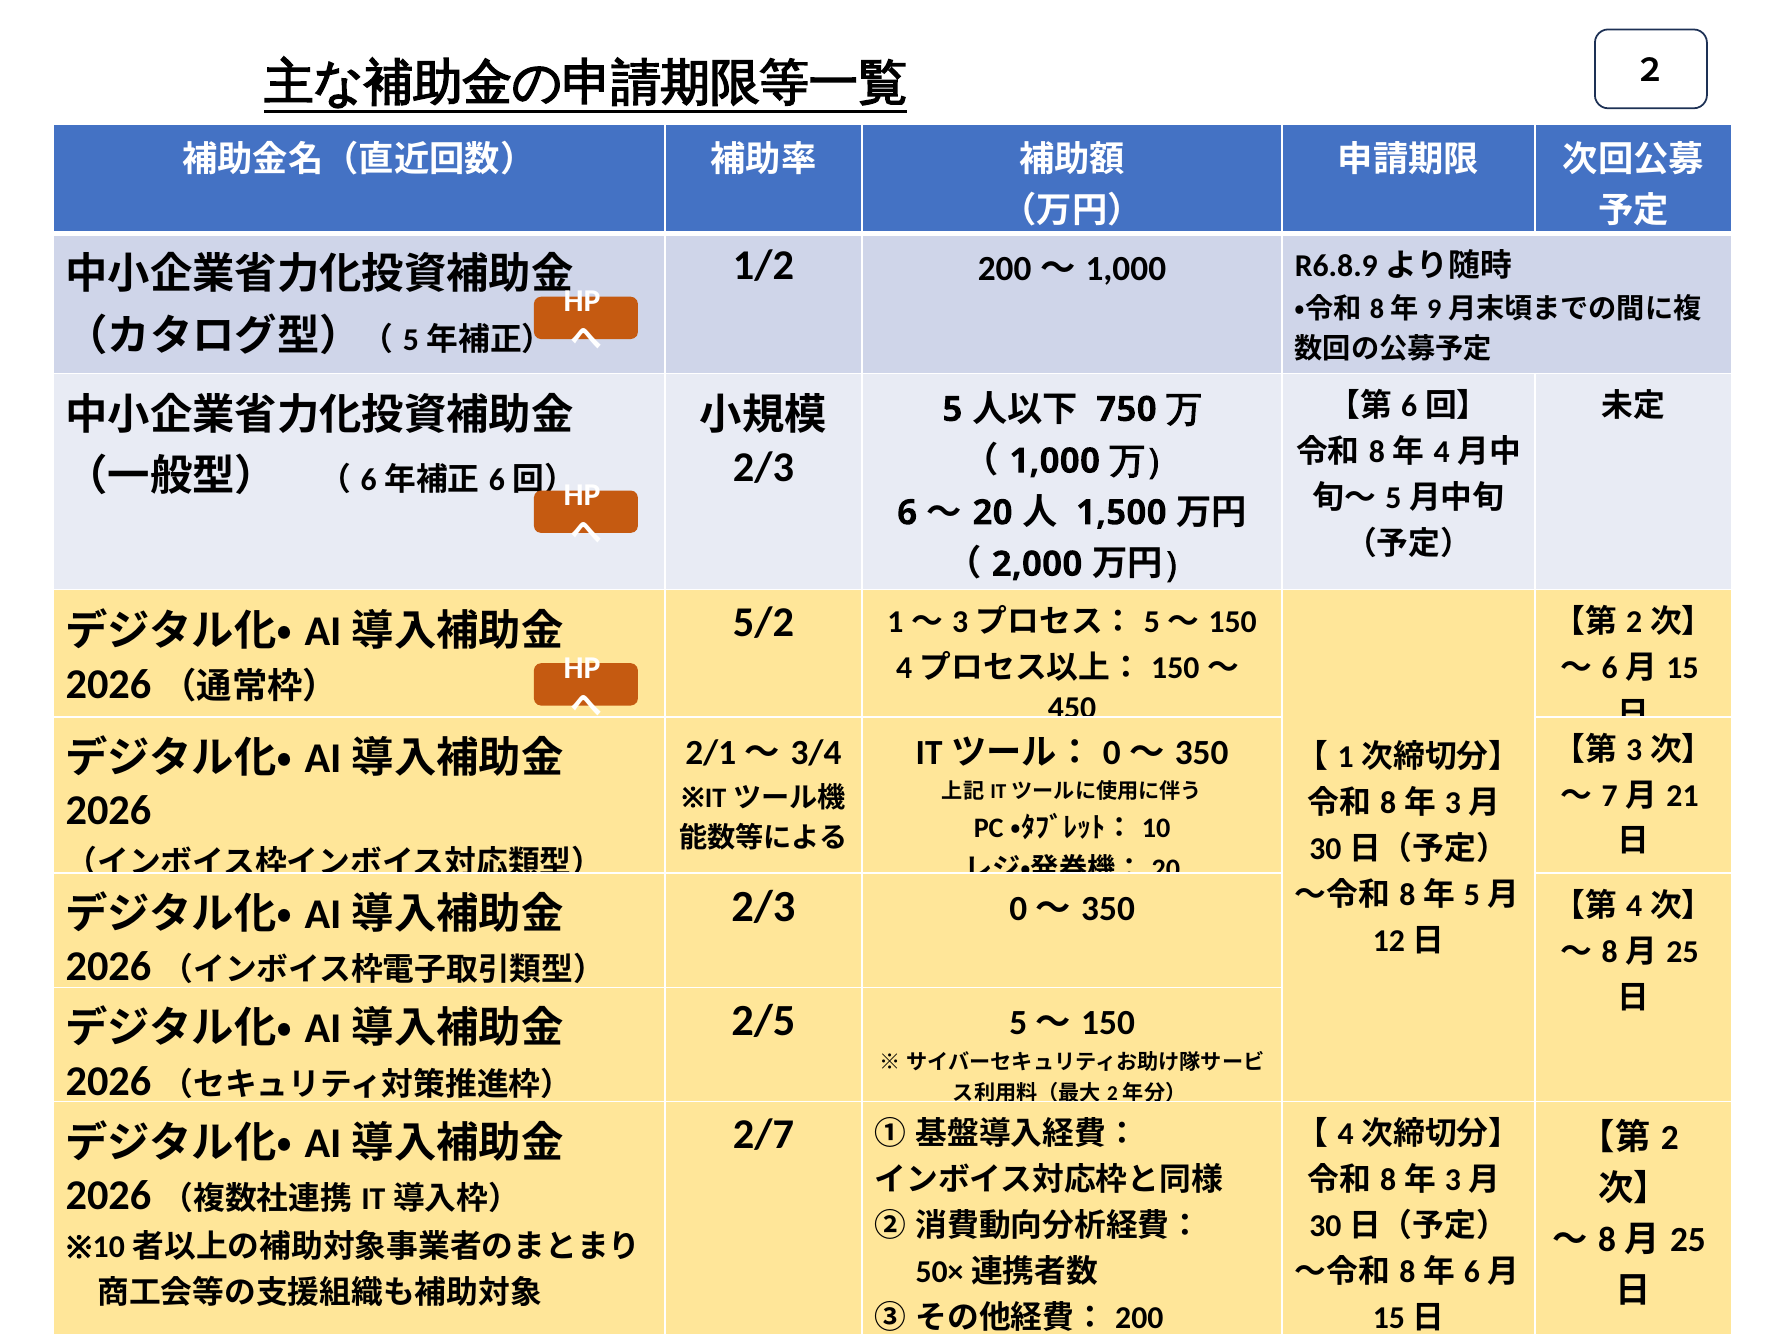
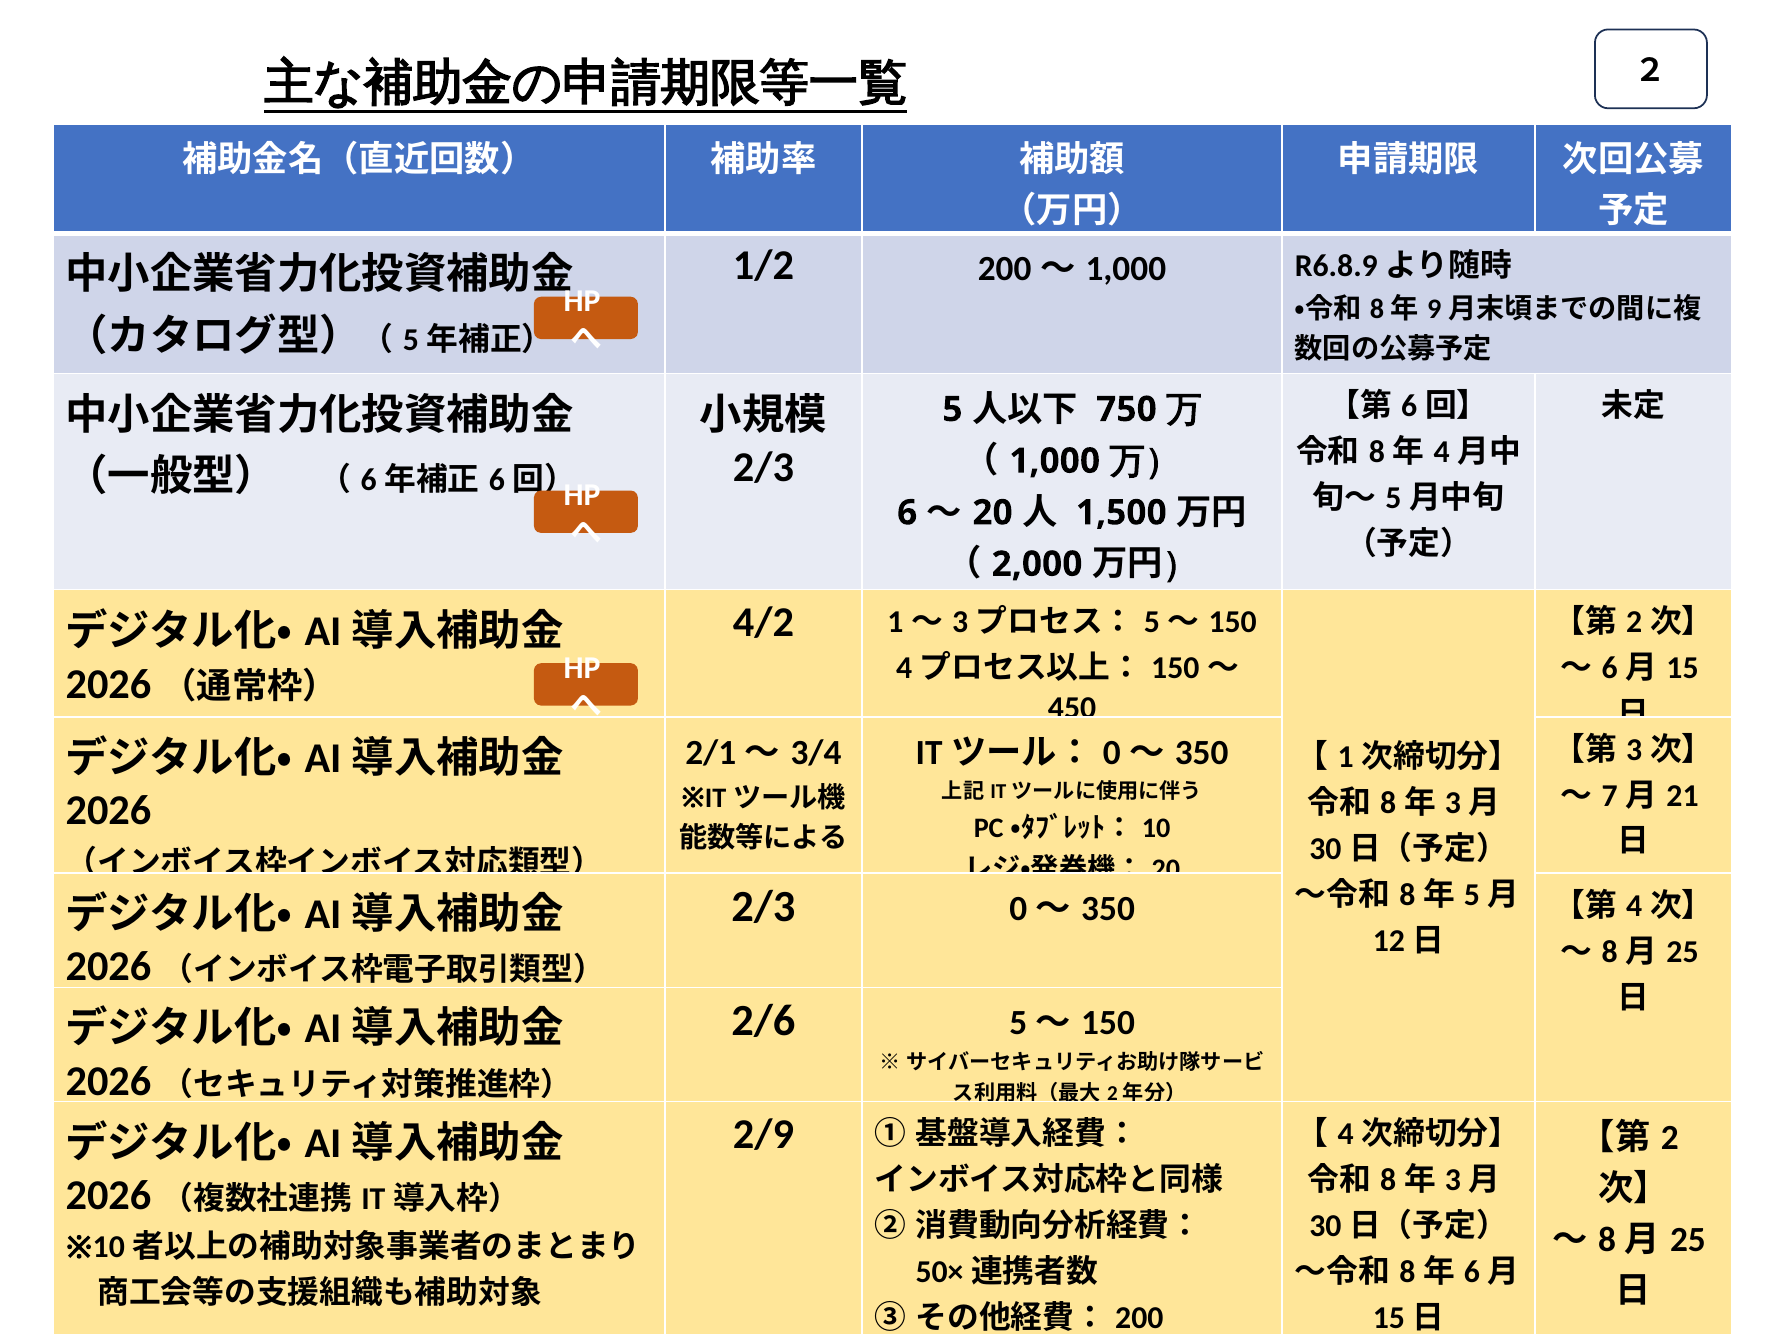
5/2: 5/2 -> 4/2
2/5: 2/5 -> 2/6
2/7: 2/7 -> 2/9
